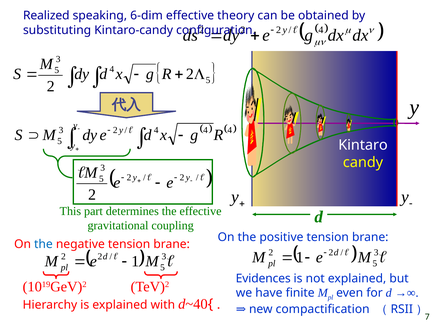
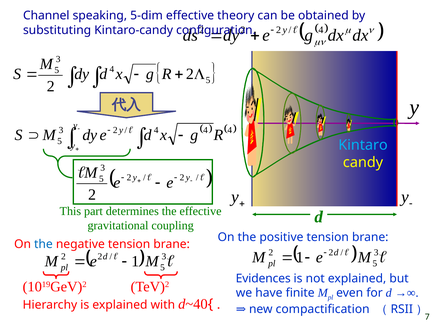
Realized: Realized -> Channel
6-dim: 6-dim -> 5-dim
Kintaro colour: white -> light blue
